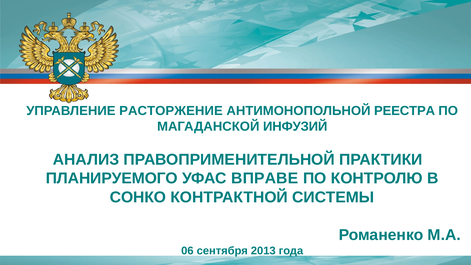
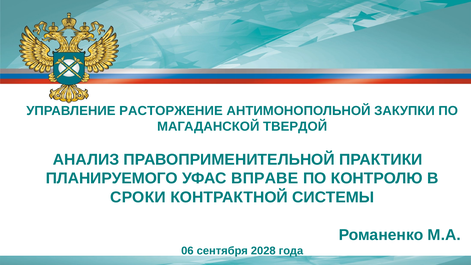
РЕЕСТРА: РЕЕСТРА -> ЗАКУПКИ
ИНФУЗИЙ: ИНФУЗИЙ -> ТВЕРДОЙ
СОНКО: СОНКО -> СРОКИ
2013: 2013 -> 2028
